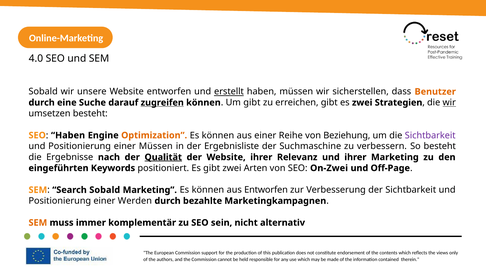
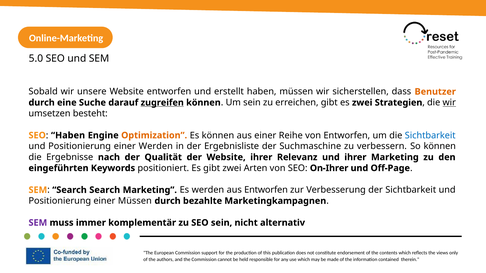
4.0: 4.0 -> 5.0
erstellt underline: present -> none
Um gibt: gibt -> sein
von Beziehung: Beziehung -> Entworfen
Sichtbarkeit at (430, 136) colour: purple -> blue
einer Müssen: Müssen -> Werden
So besteht: besteht -> können
Qualität underline: present -> none
On-Zwei: On-Zwei -> On-Ihrer
Search Sobald: Sobald -> Search
Marketing Es können: können -> werden
einer Werden: Werden -> Müssen
SEM at (38, 223) colour: orange -> purple
